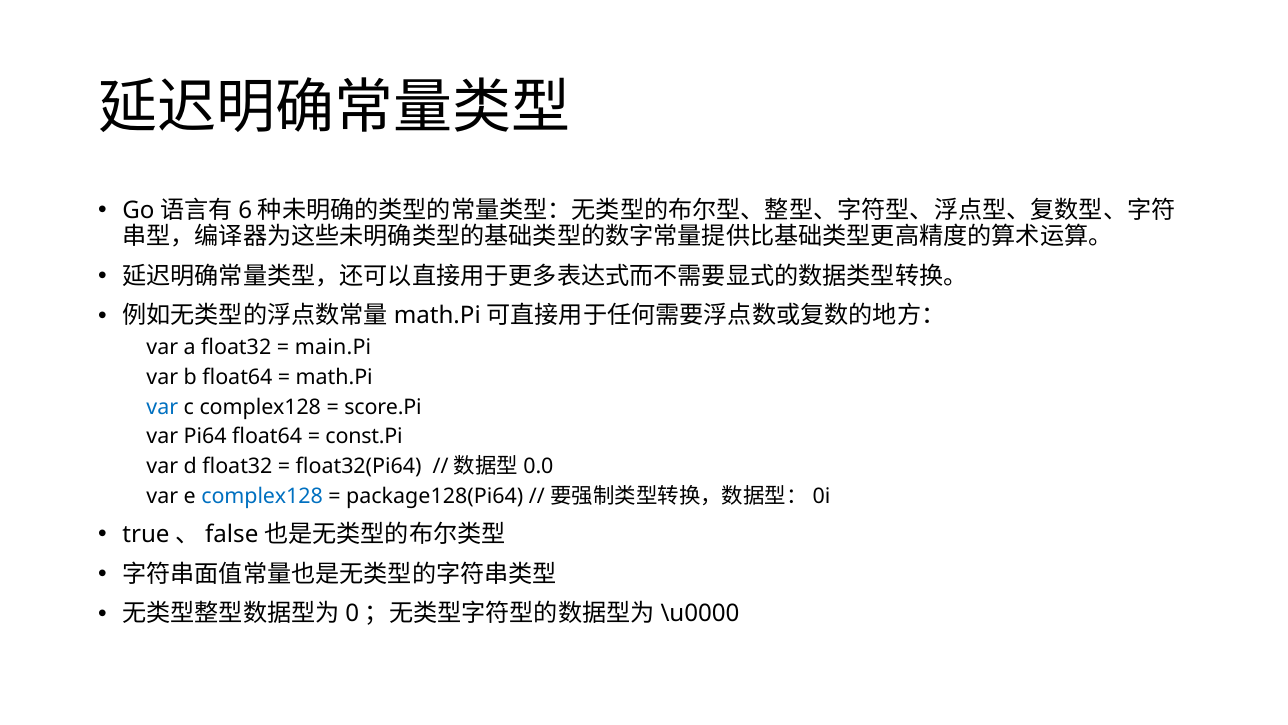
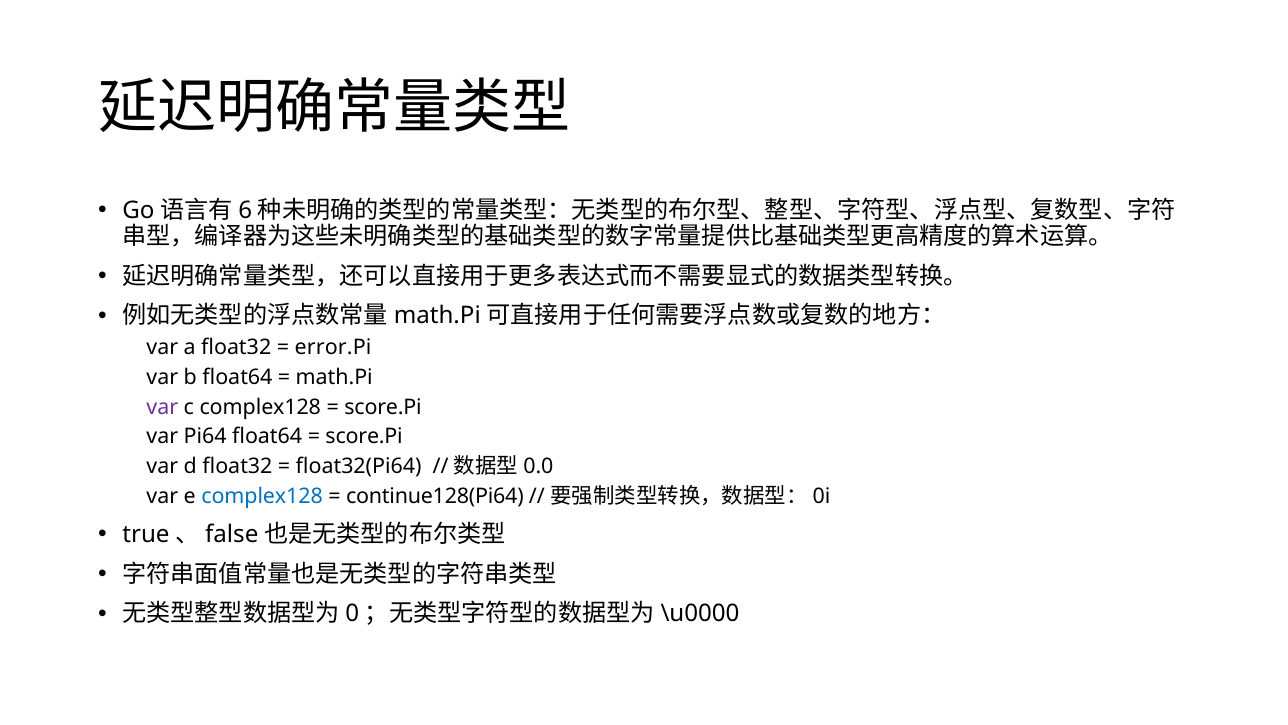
main.Pi: main.Pi -> error.Pi
var at (162, 407) colour: blue -> purple
const.Pi at (364, 437): const.Pi -> score.Pi
package128(Pi64: package128(Pi64 -> continue128(Pi64
